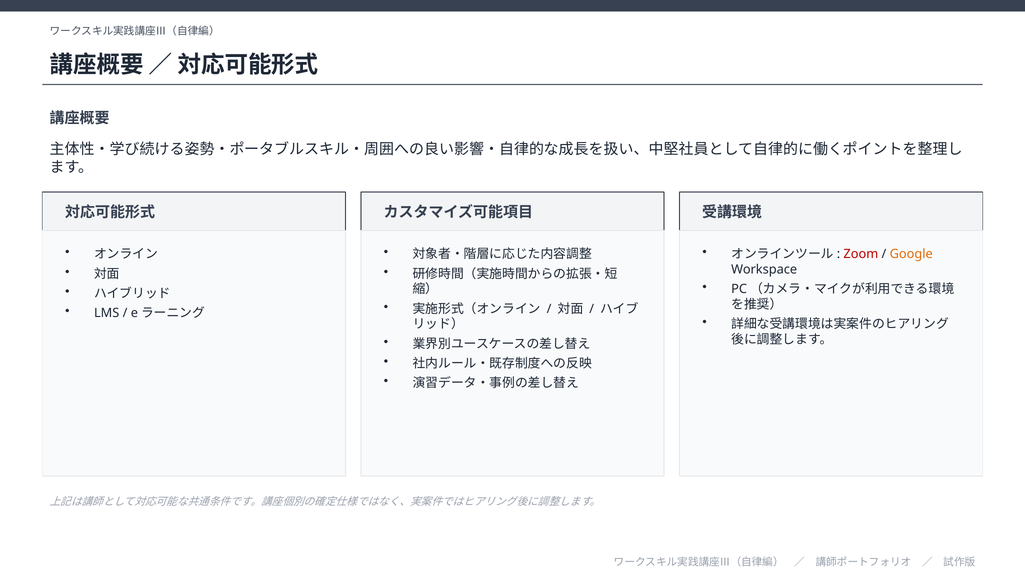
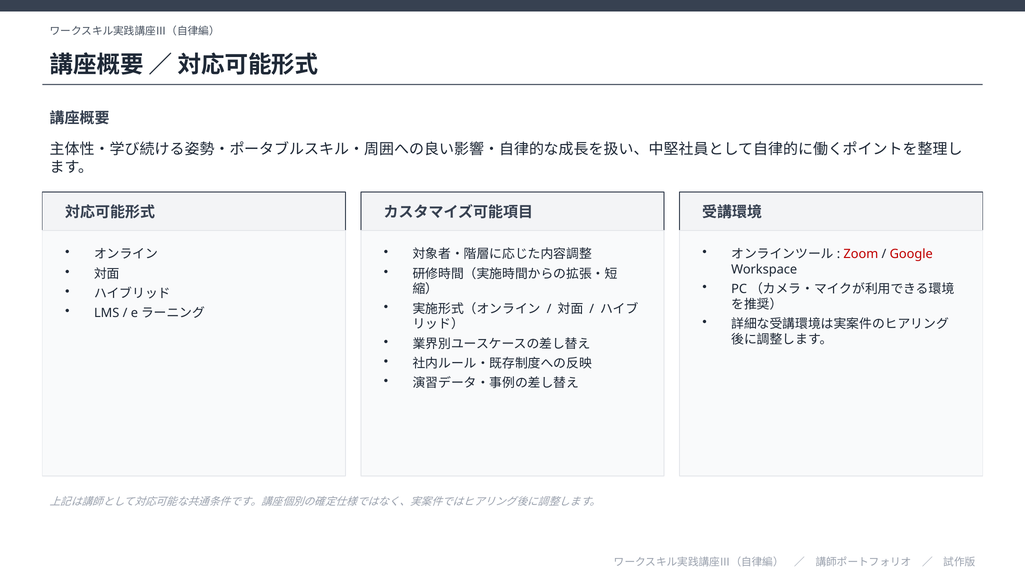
Google colour: orange -> red
